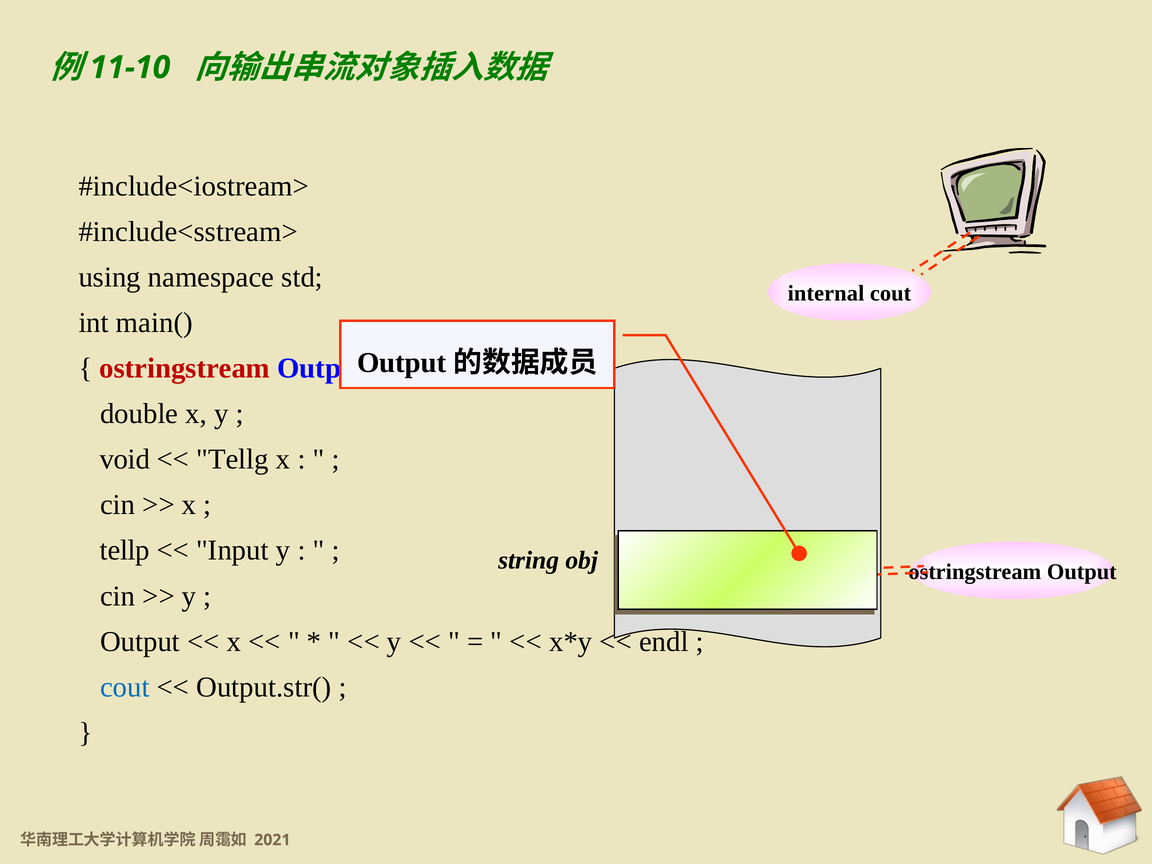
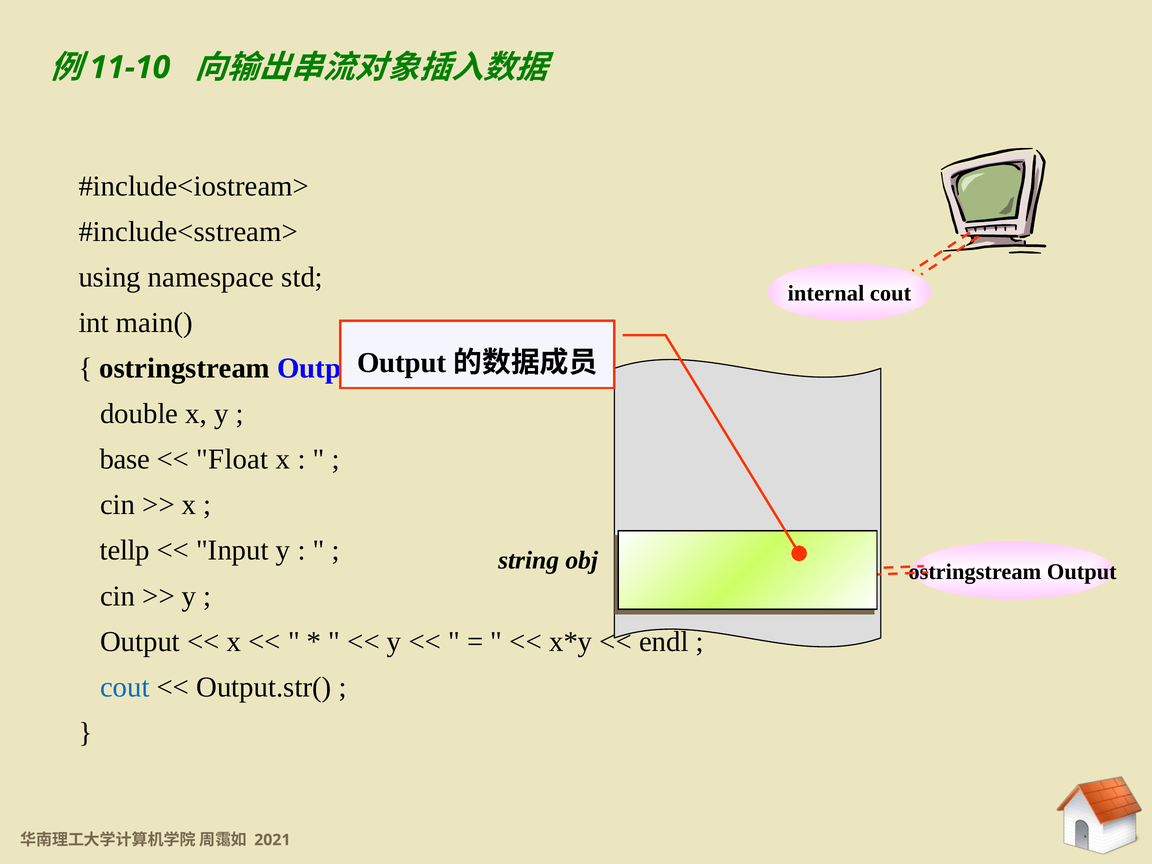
ostringstream at (185, 368) colour: red -> black
void: void -> base
Tellg: Tellg -> Float
